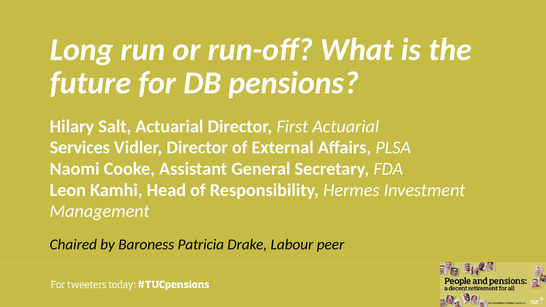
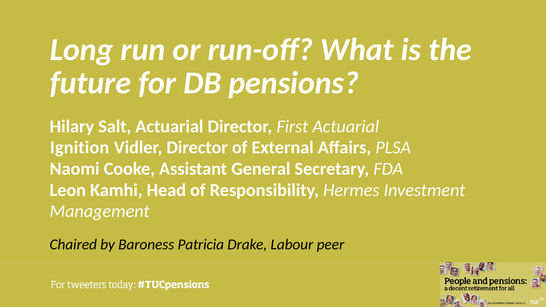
Services: Services -> Ignition
